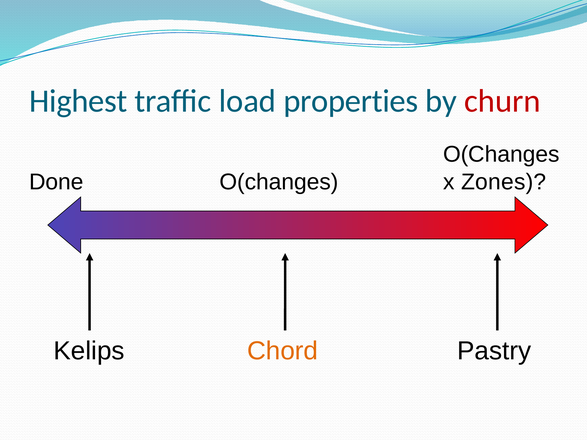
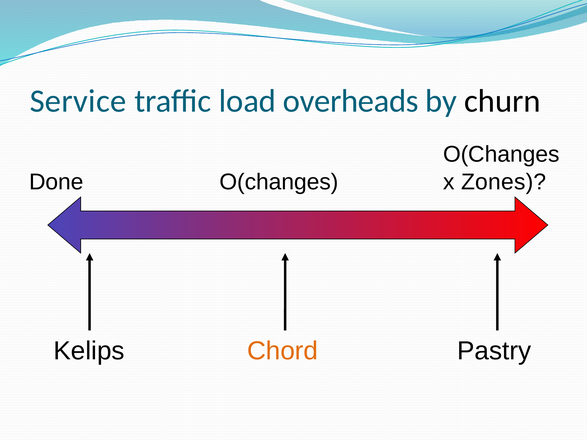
Highest: Highest -> Service
properties: properties -> overheads
churn colour: red -> black
